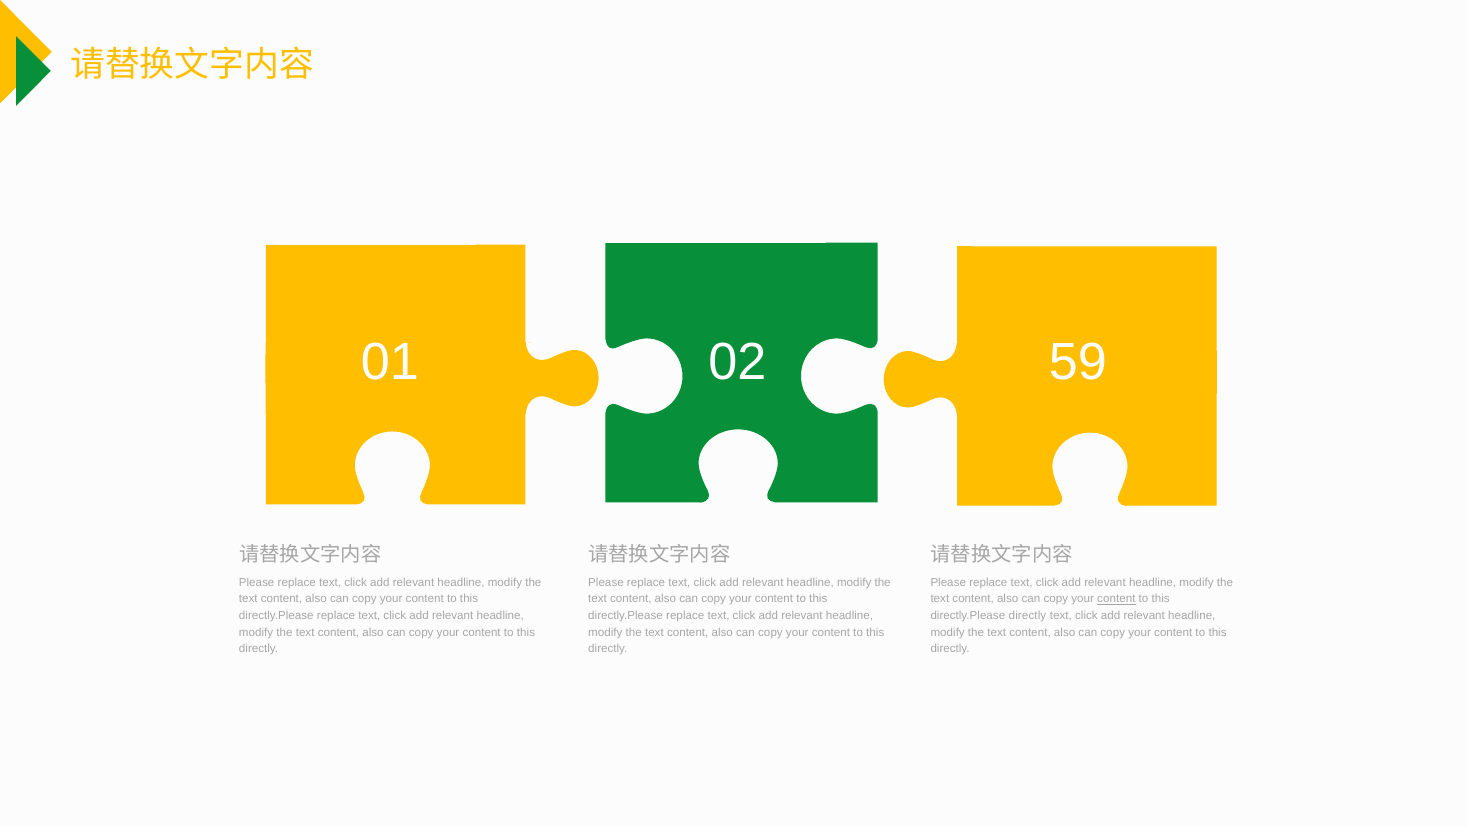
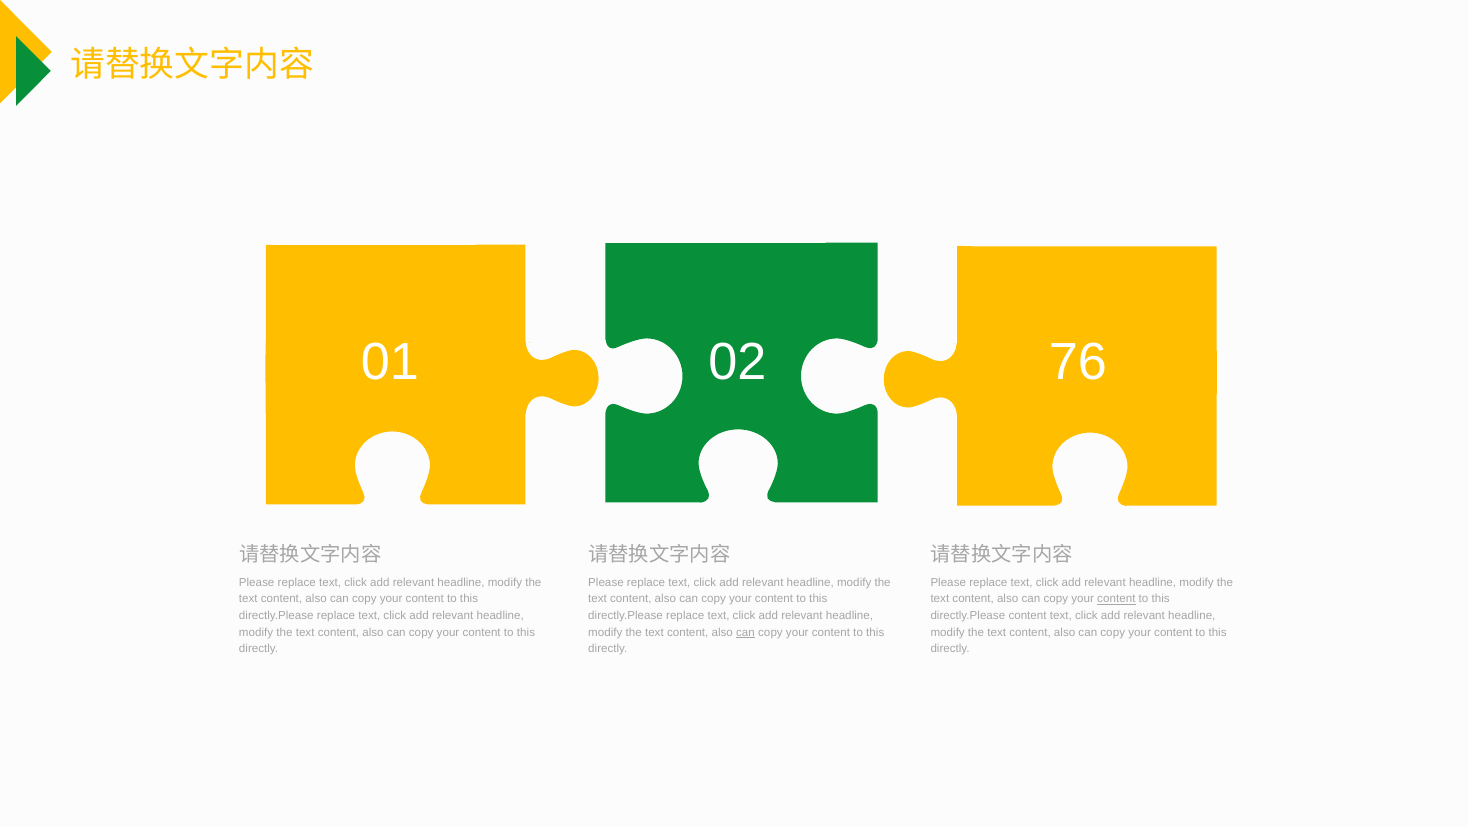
59: 59 -> 76
directly.Please directly: directly -> content
can at (746, 632) underline: none -> present
